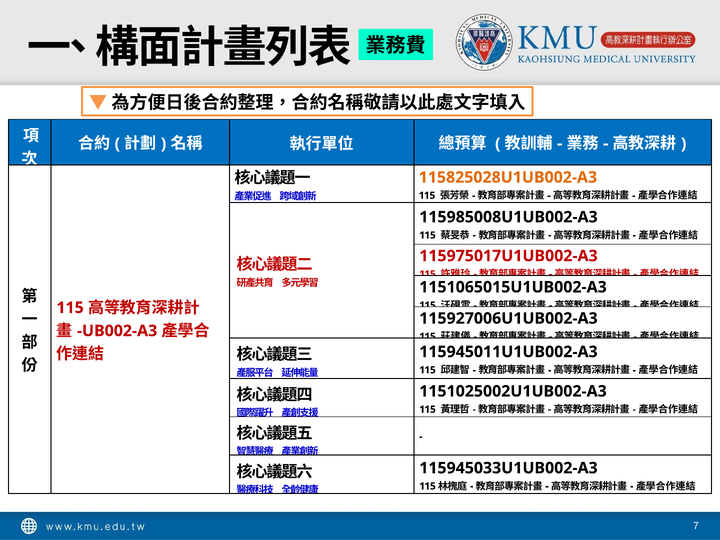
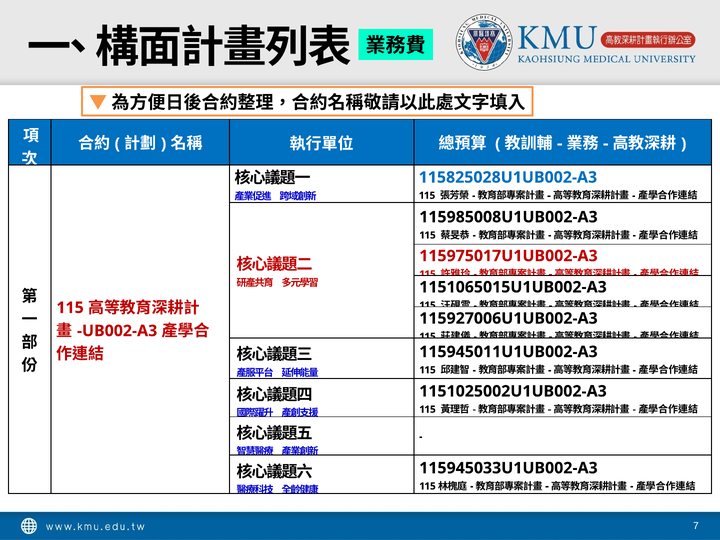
115825028U1UB002-A3 colour: orange -> blue
